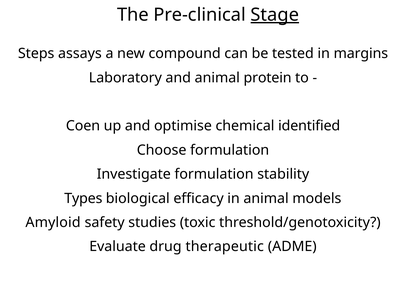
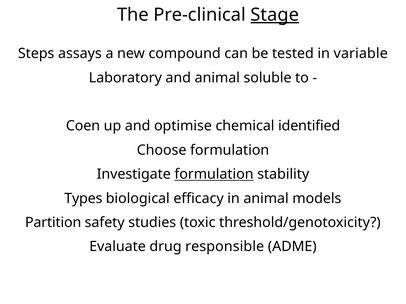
margins: margins -> variable
protein: protein -> soluble
formulation at (214, 175) underline: none -> present
Amyloid: Amyloid -> Partition
therapeutic: therapeutic -> responsible
